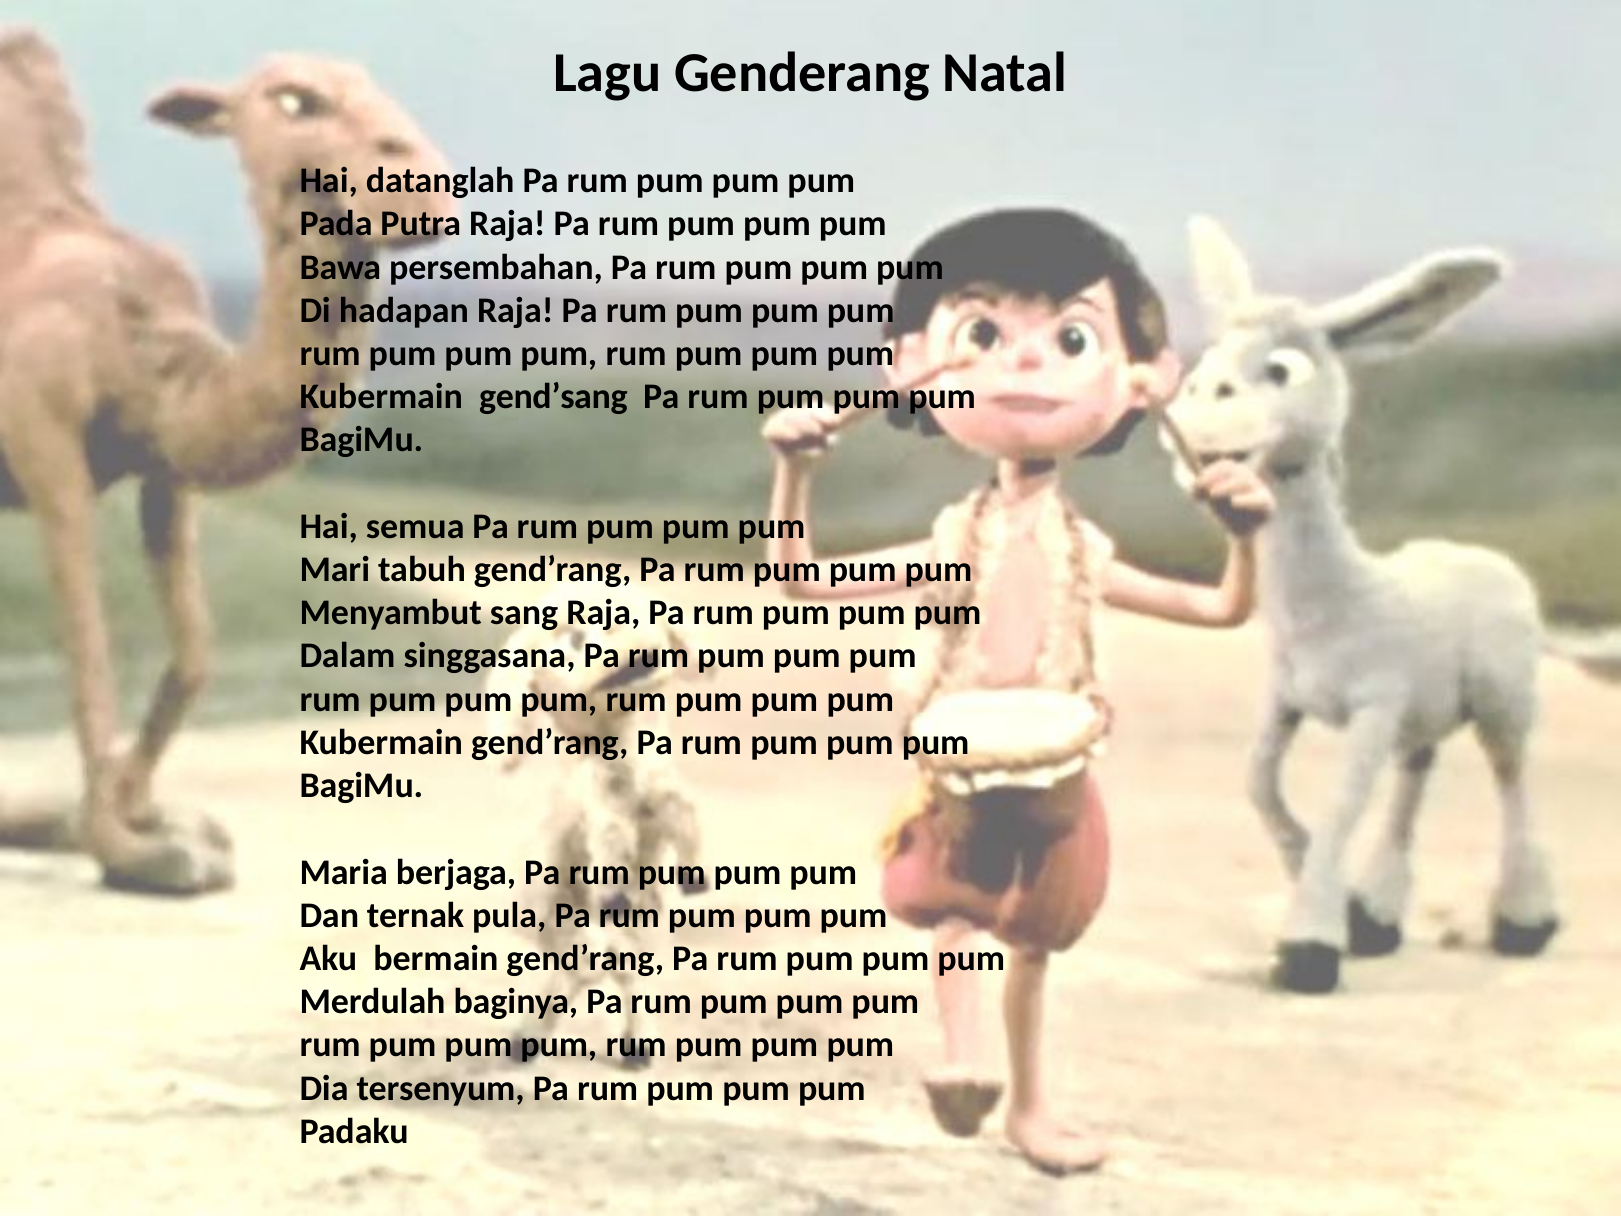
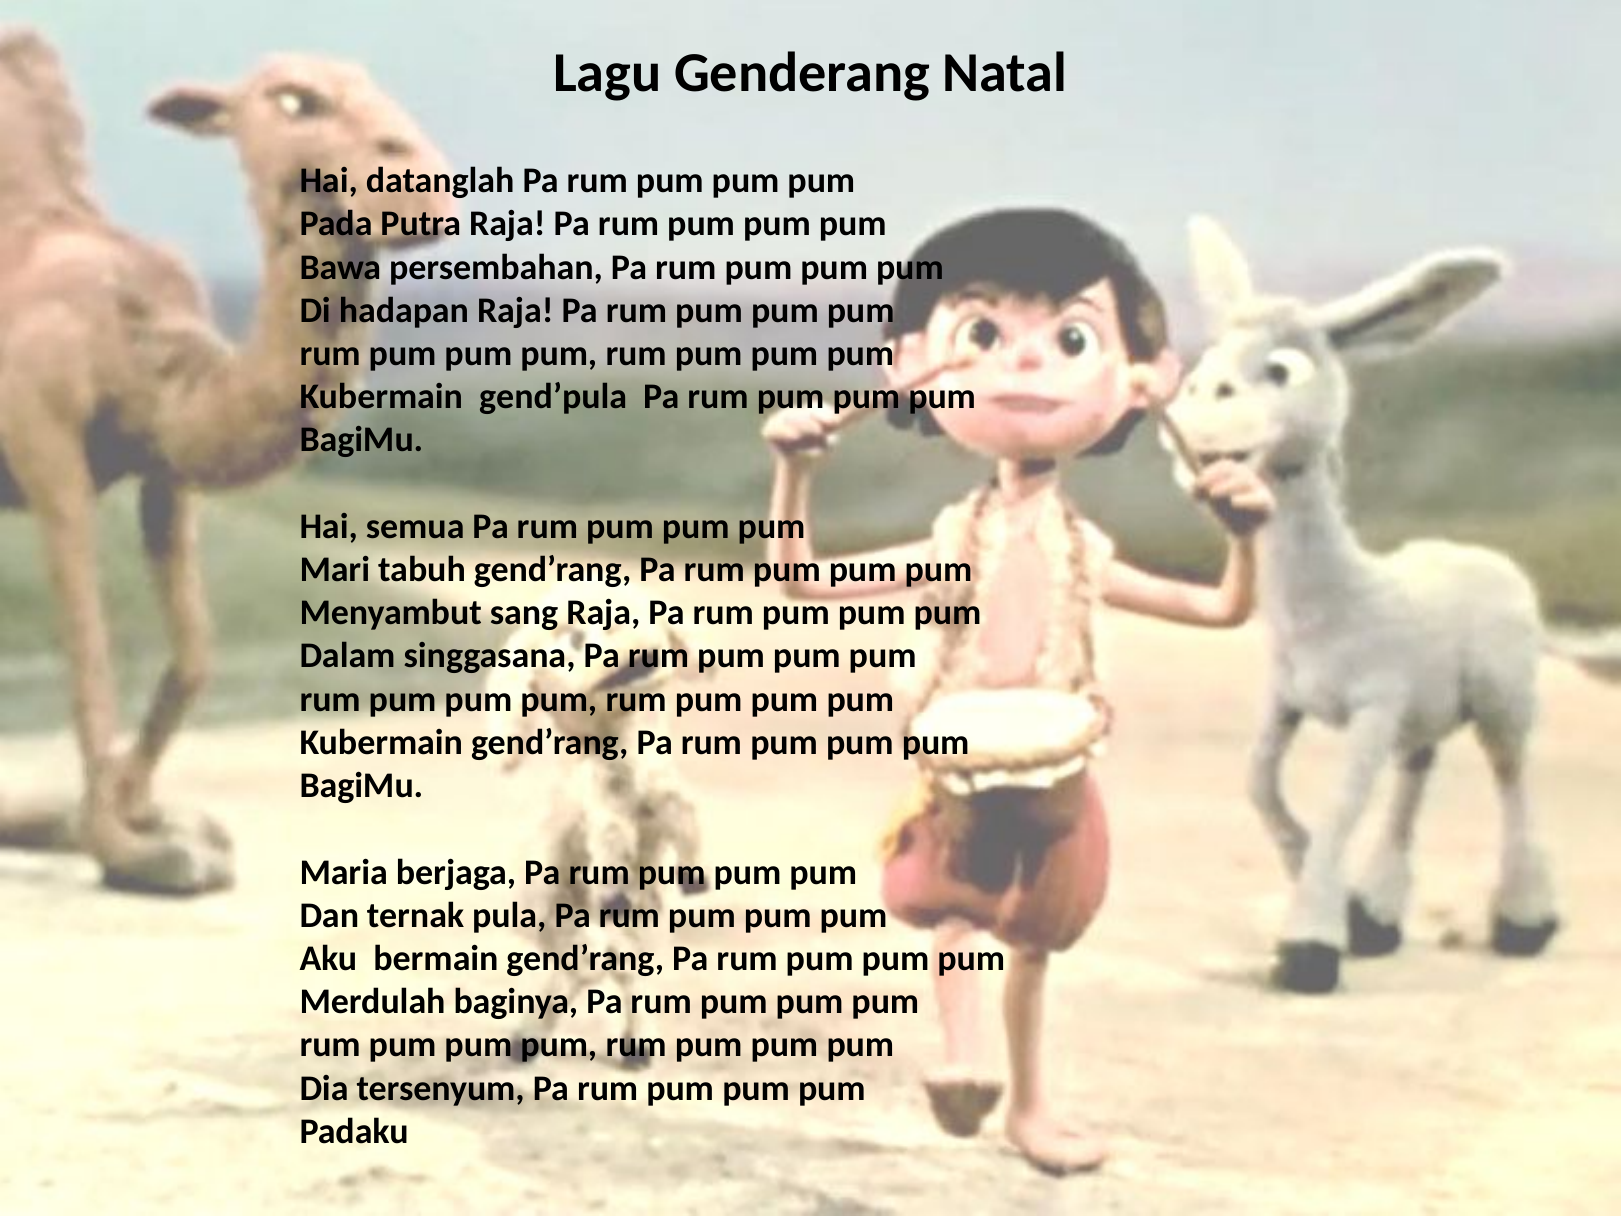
gend’sang: gend’sang -> gend’pula
